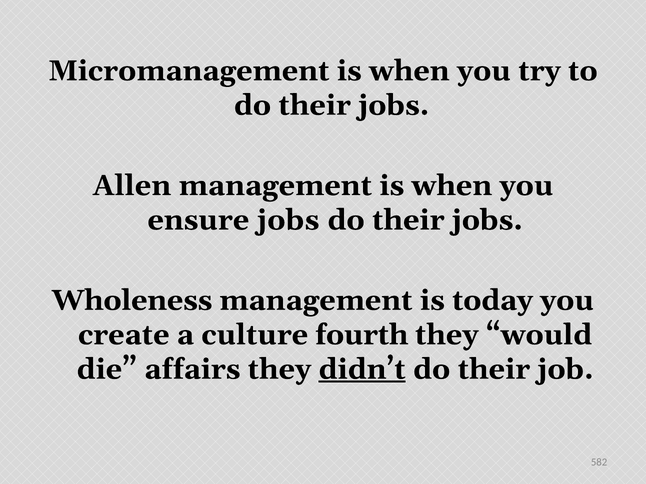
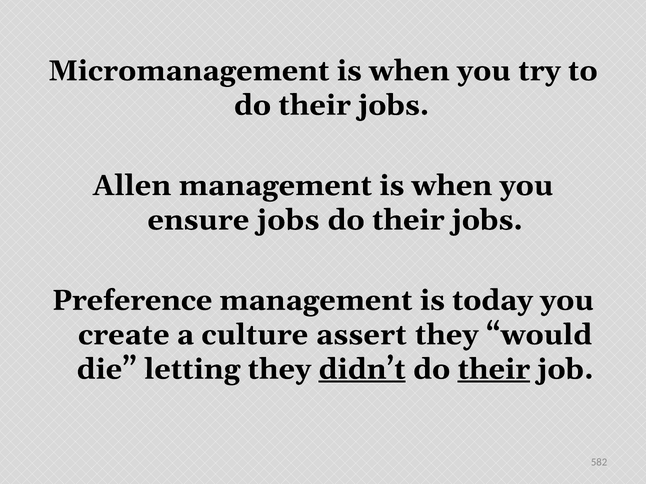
Wholeness: Wholeness -> Preference
fourth: fourth -> assert
affairs: affairs -> letting
their at (494, 370) underline: none -> present
